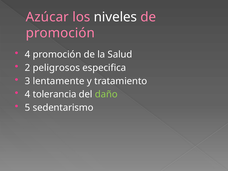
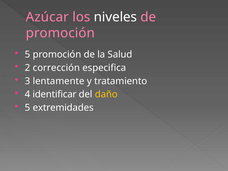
4 at (28, 54): 4 -> 5
peligrosos: peligrosos -> corrección
tolerancia: tolerancia -> identificar
daño colour: light green -> yellow
sedentarismo: sedentarismo -> extremidades
